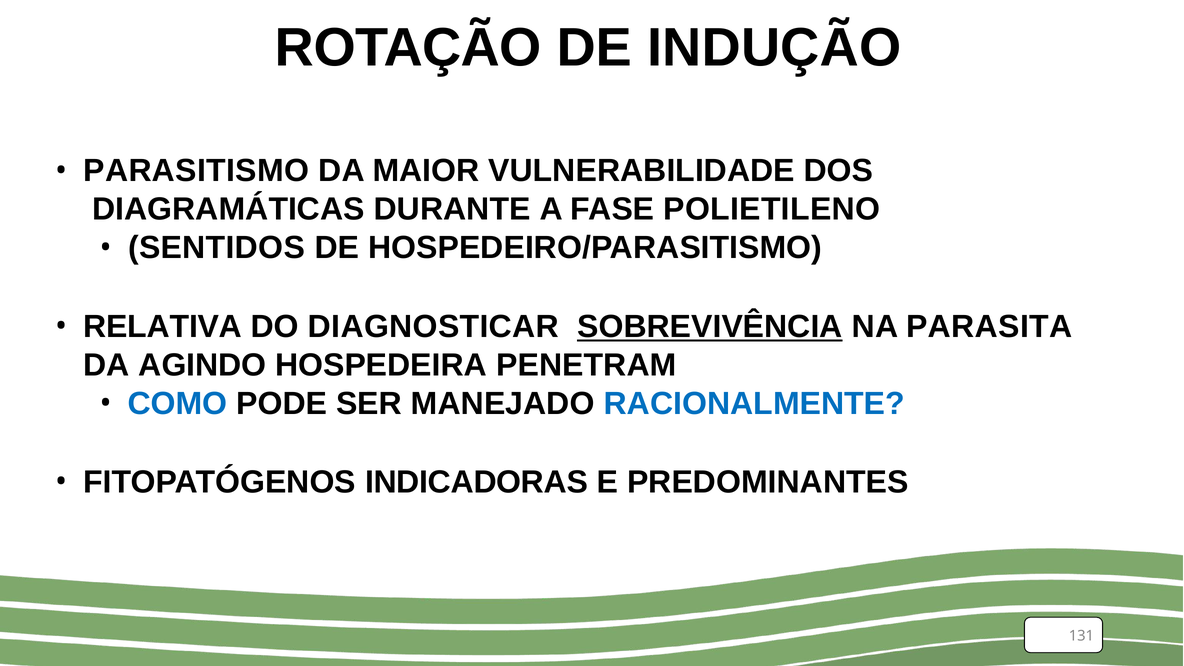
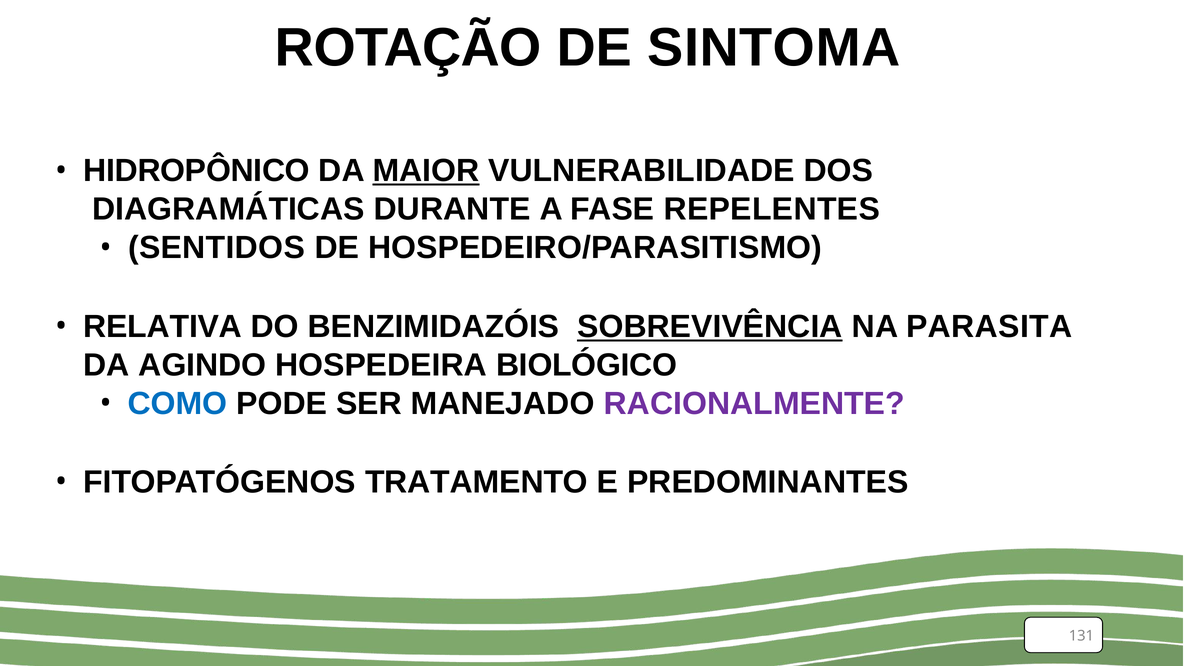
INDUÇÃO: INDUÇÃO -> SINTOMA
PARASITISMO: PARASITISMO -> HIDROPÔNICO
MAIOR underline: none -> present
POLIETILENO: POLIETILENO -> REPELENTES
DIAGNOSTICAR: DIAGNOSTICAR -> BENZIMIDAZÓIS
PENETRAM: PENETRAM -> BIOLÓGICO
RACIONALMENTE colour: blue -> purple
INDICADORAS: INDICADORAS -> TRATAMENTO
